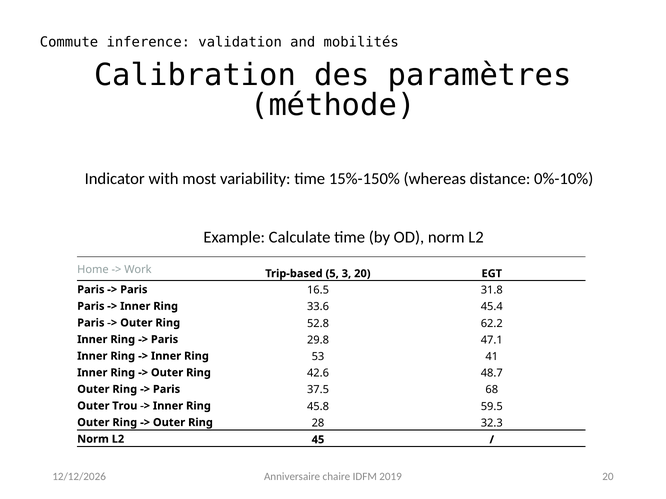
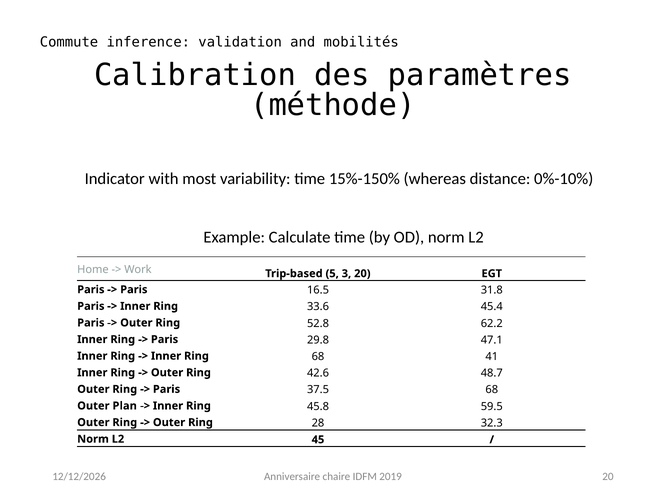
Ring 53: 53 -> 68
Trou: Trou -> Plan
